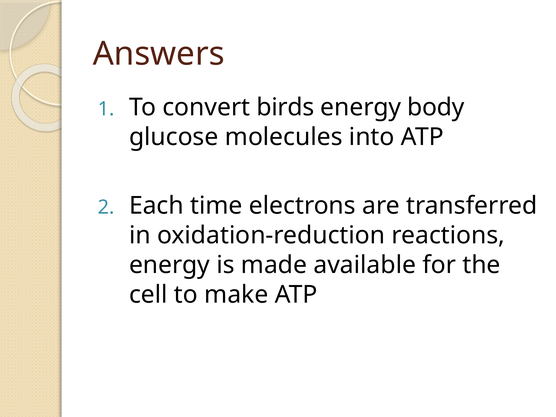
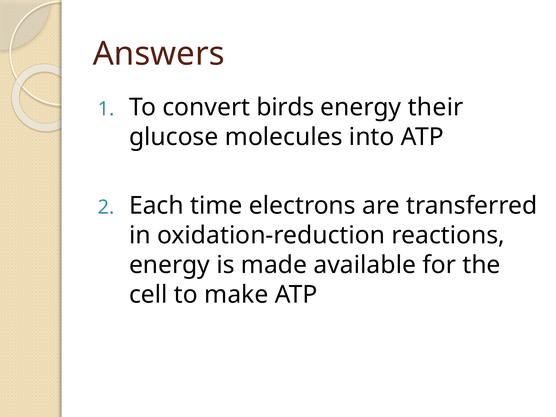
body: body -> their
